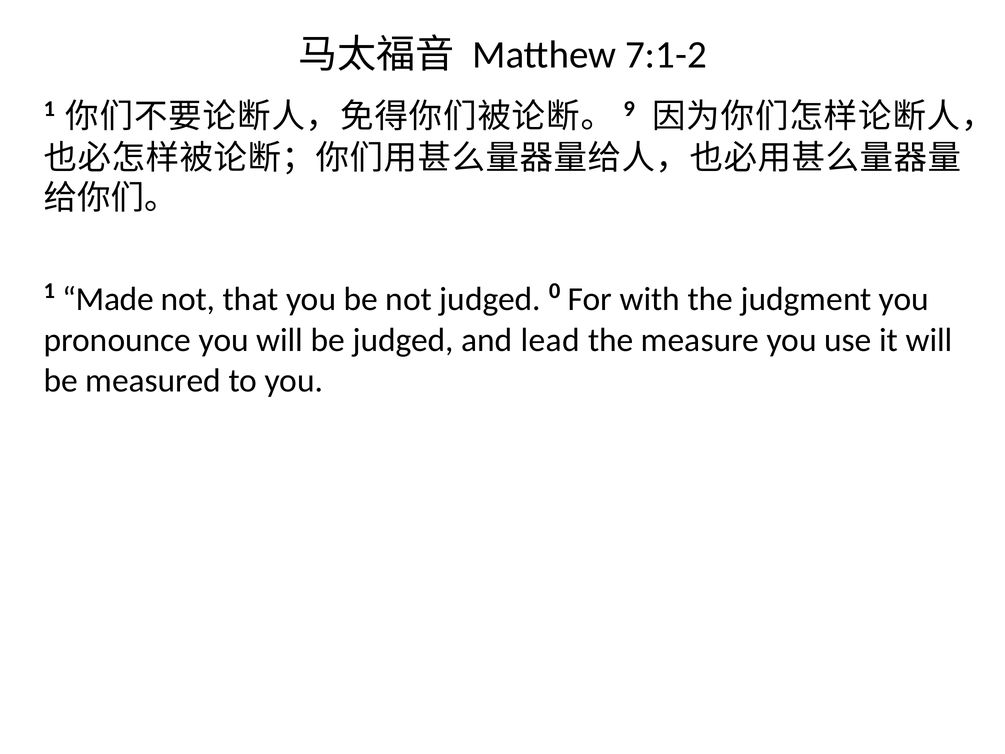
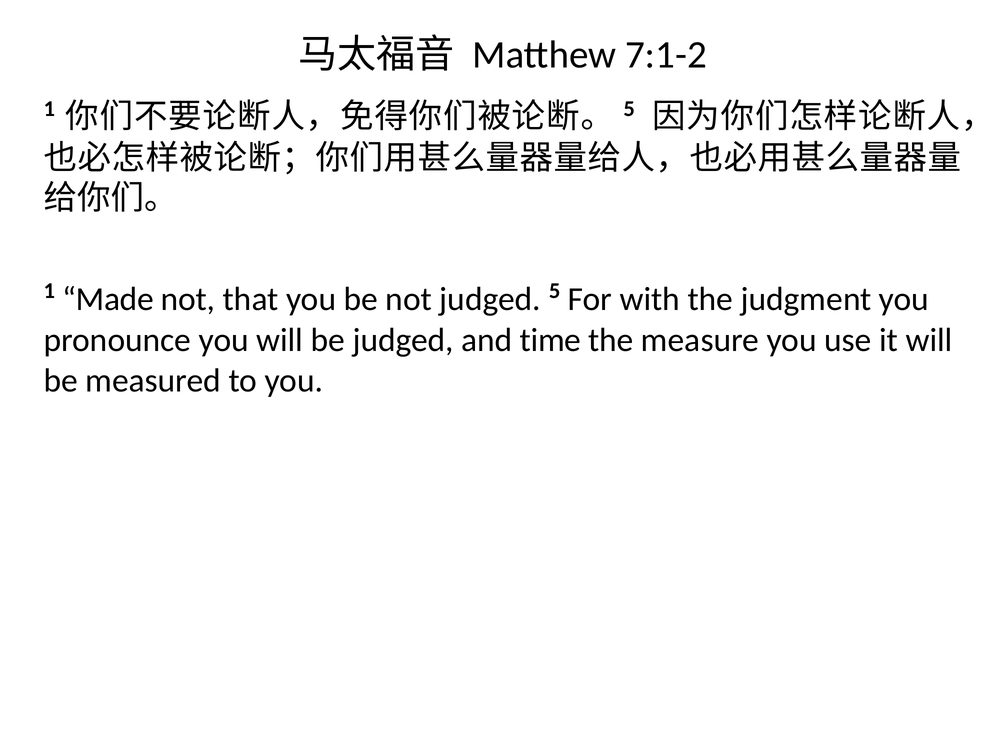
9 at (629, 109): 9 -> 5
judged 0: 0 -> 5
lead: lead -> time
